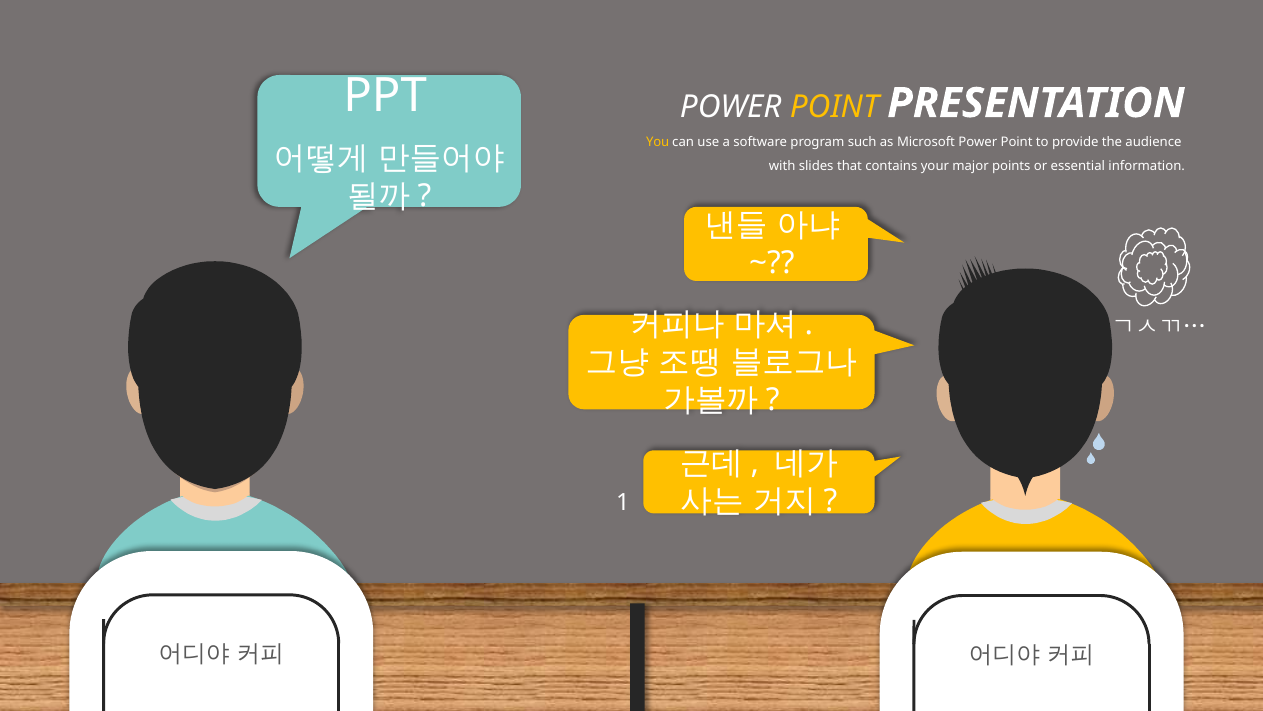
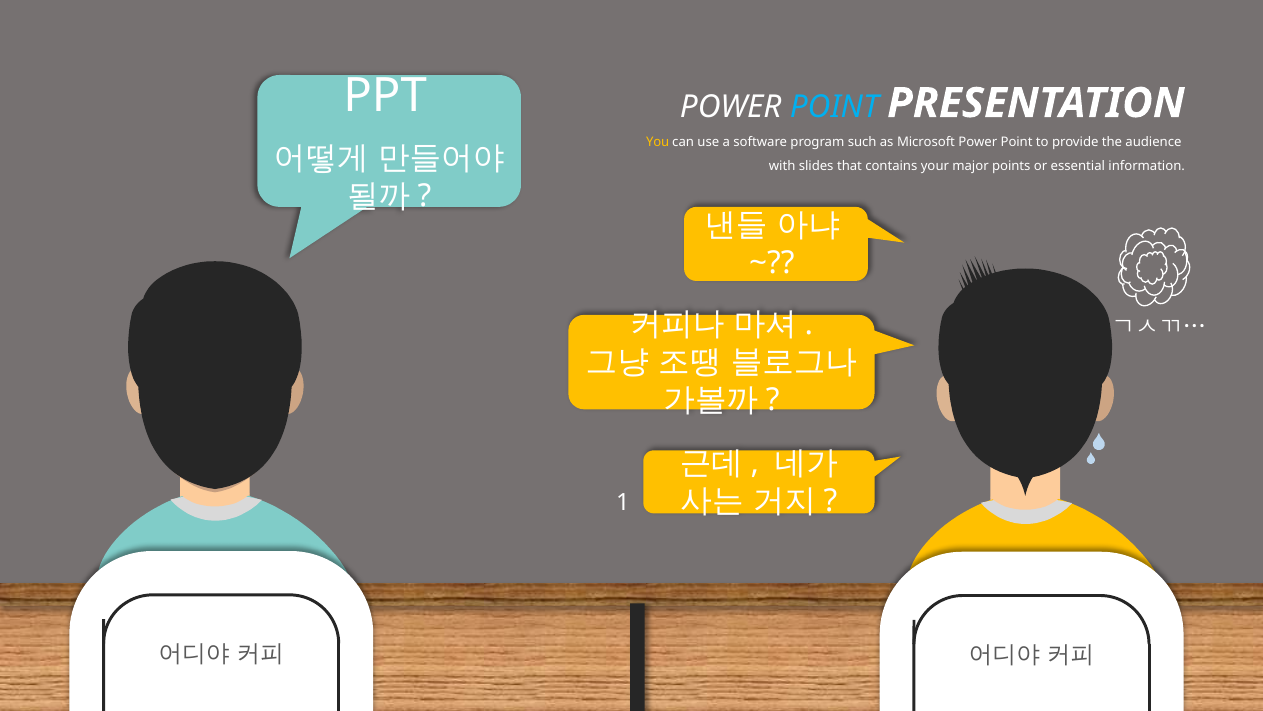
POINT at (834, 107) colour: yellow -> light blue
